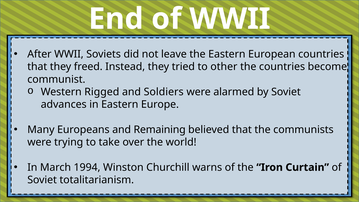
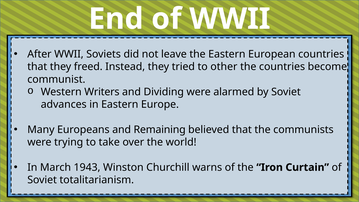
Rigged: Rigged -> Writers
Soldiers: Soldiers -> Dividing
1994: 1994 -> 1943
